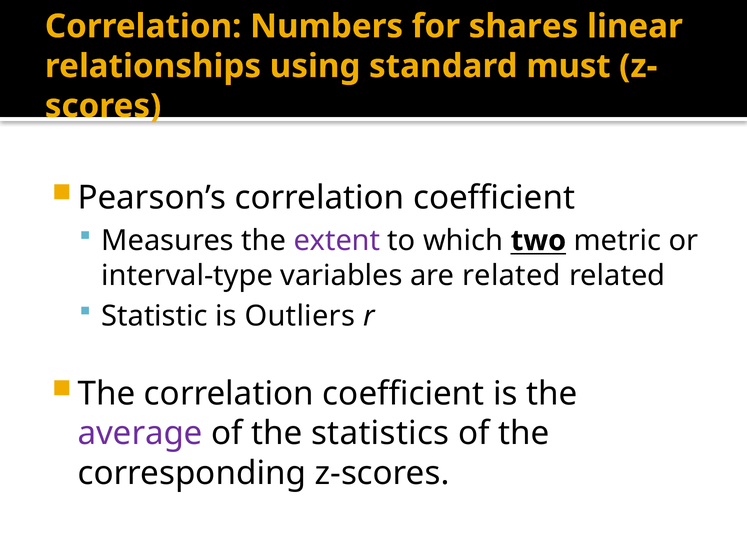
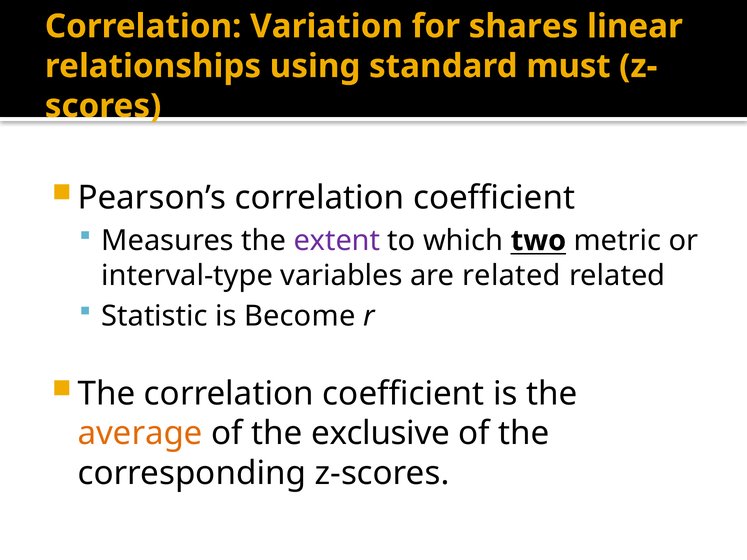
Numbers: Numbers -> Variation
Outliers: Outliers -> Become
average colour: purple -> orange
statistics: statistics -> exclusive
